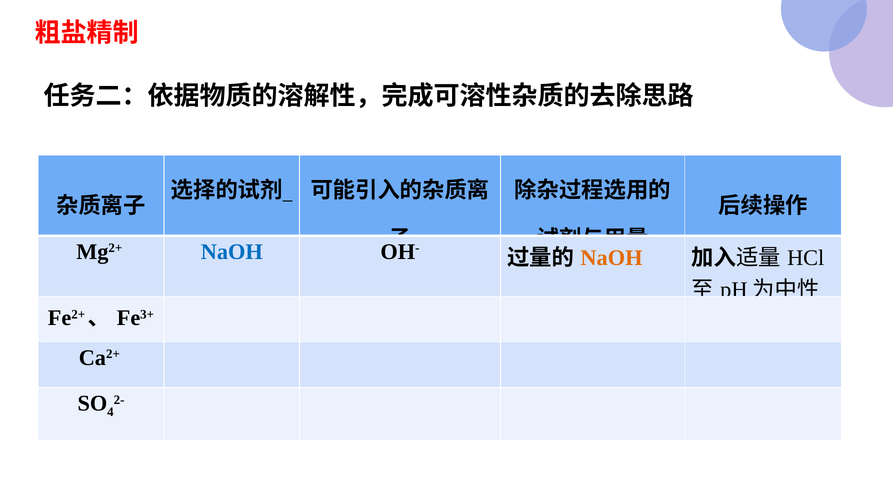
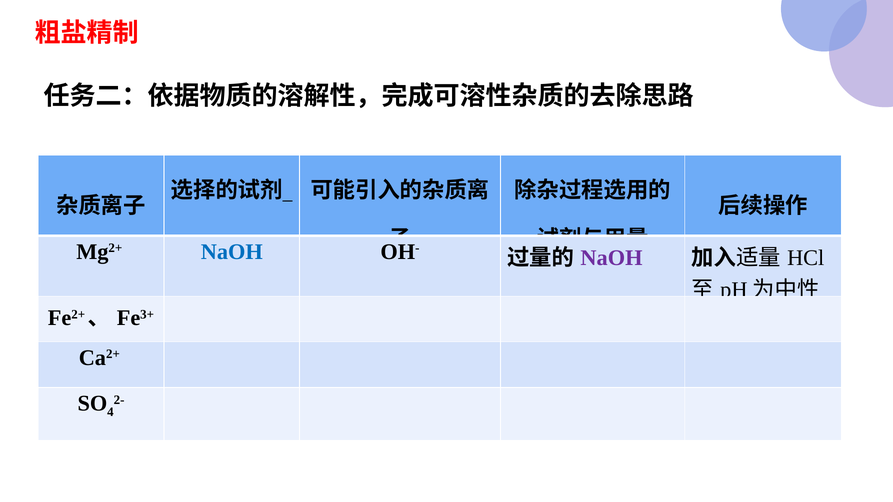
NaOH at (611, 258) colour: orange -> purple
